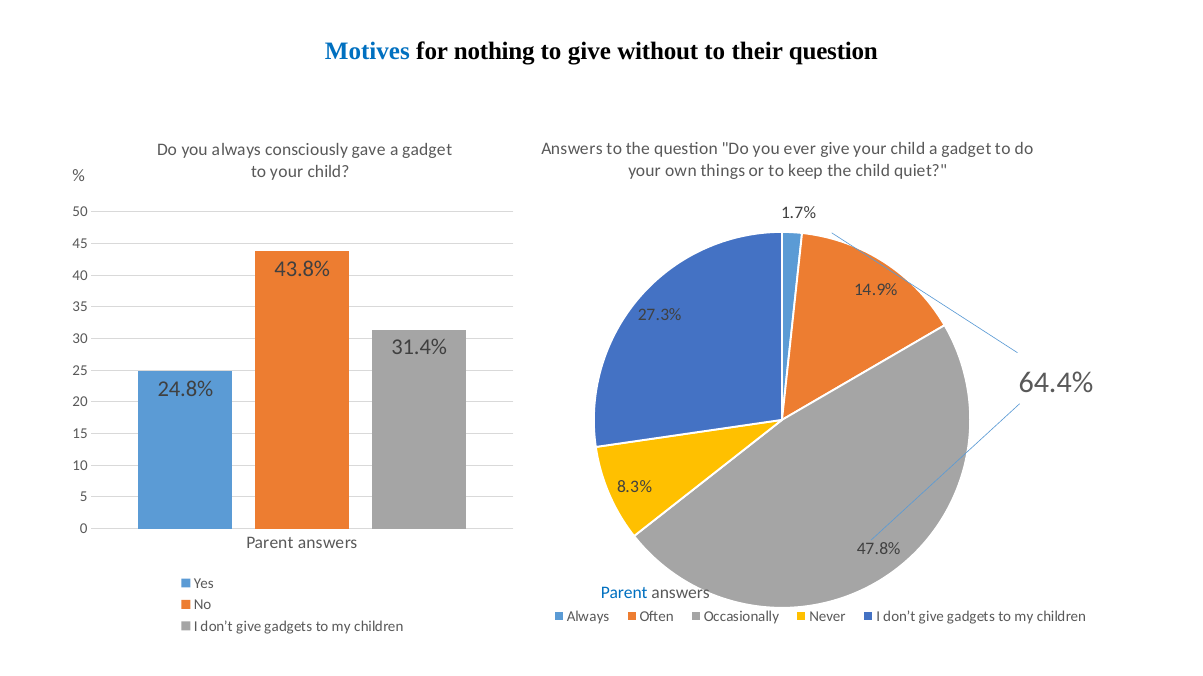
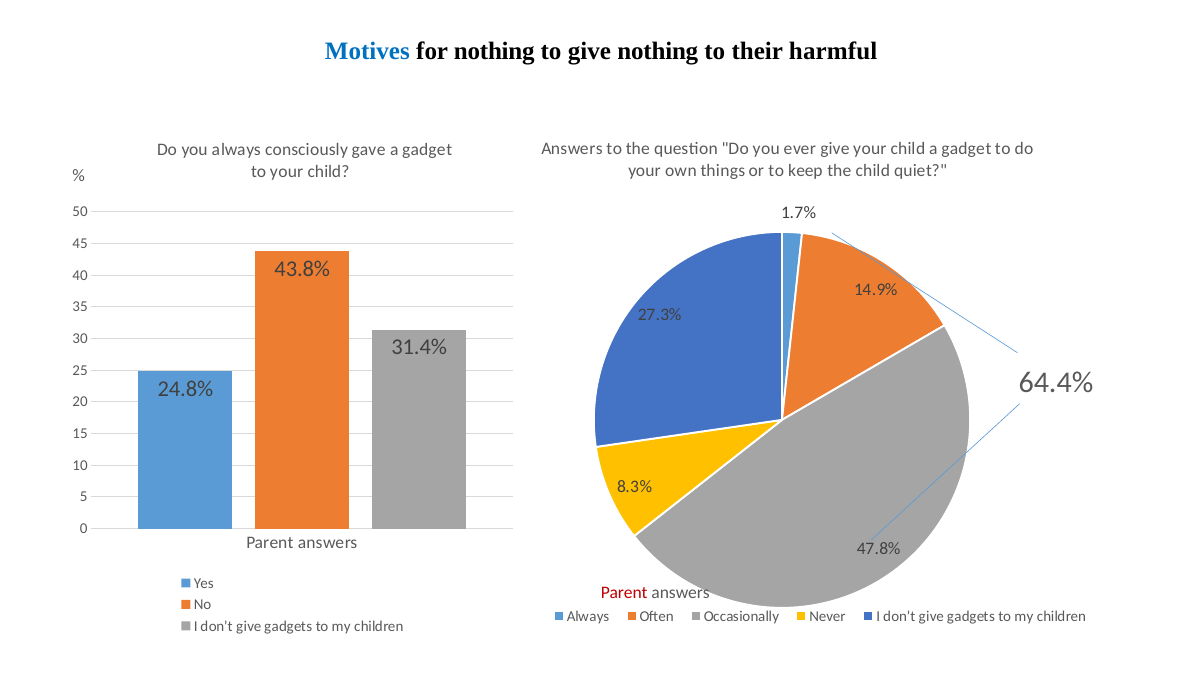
give without: without -> nothing
their question: question -> harmful
Parent at (624, 593) colour: blue -> red
